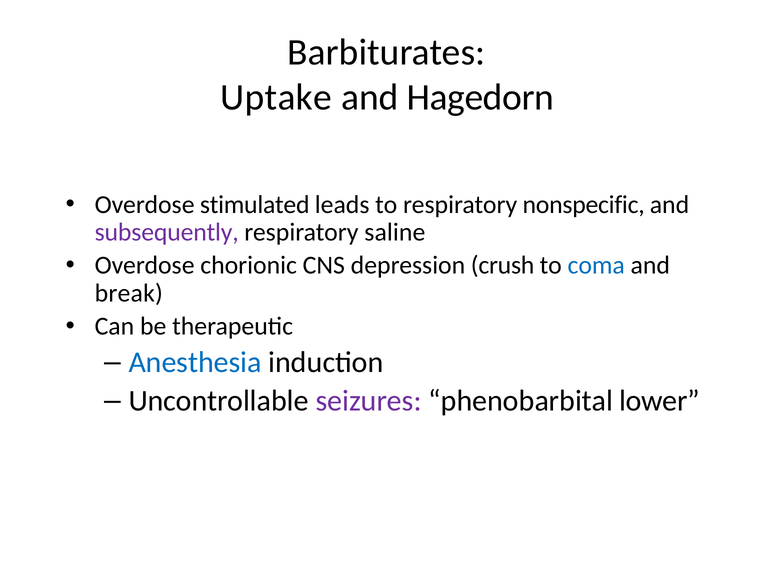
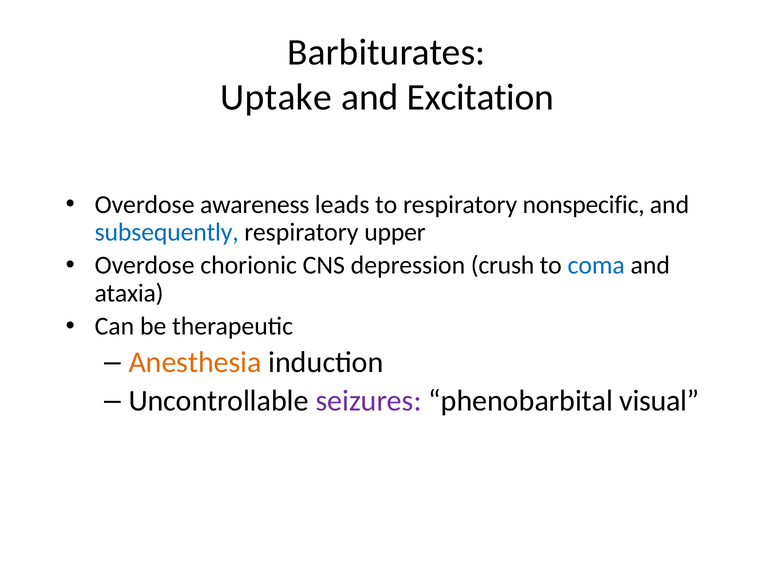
Hagedorn: Hagedorn -> Excitation
stimulated: stimulated -> awareness
subsequently colour: purple -> blue
saline: saline -> upper
break: break -> ataxia
Anesthesia colour: blue -> orange
lower: lower -> visual
